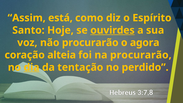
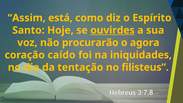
alteia: alteia -> caído
na procurarão: procurarão -> iniquidades
dia underline: present -> none
perdido: perdido -> filisteus
